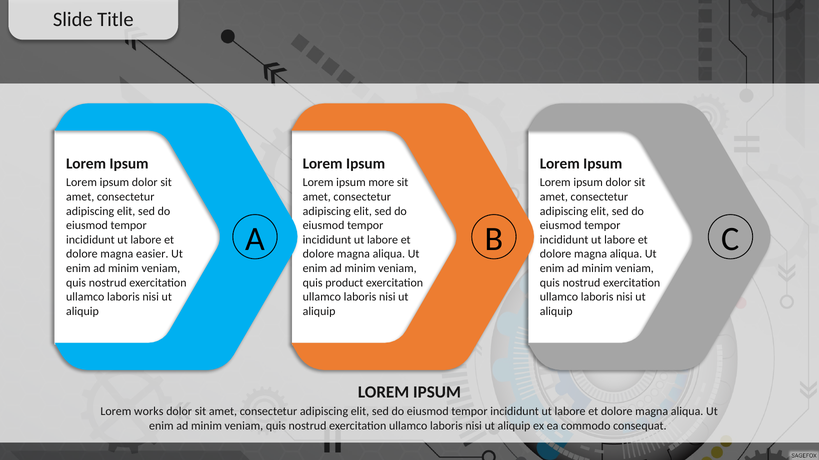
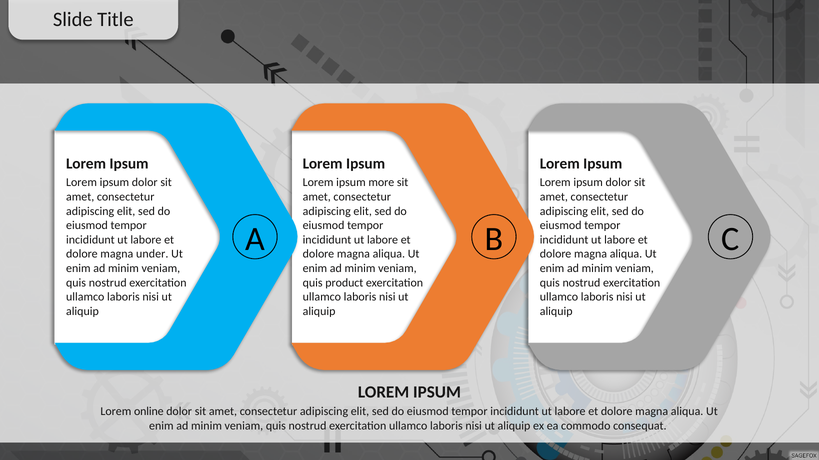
easier: easier -> under
works: works -> online
